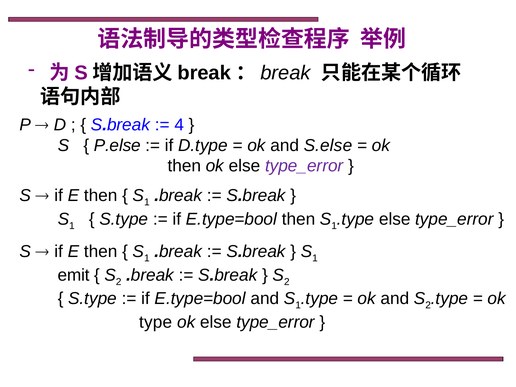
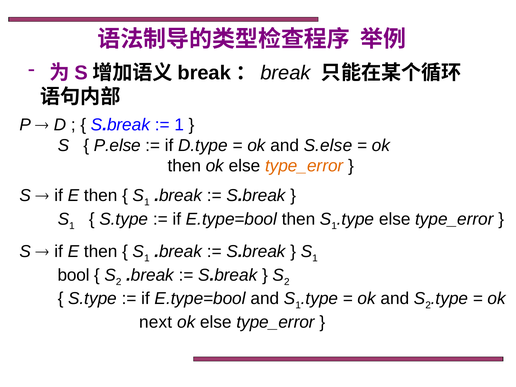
4 at (179, 125): 4 -> 1
type_error at (304, 166) colour: purple -> orange
emit: emit -> bool
type: type -> next
